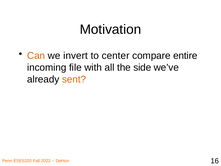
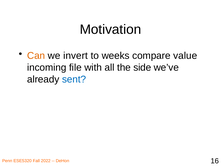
center: center -> weeks
entire: entire -> value
sent colour: orange -> blue
